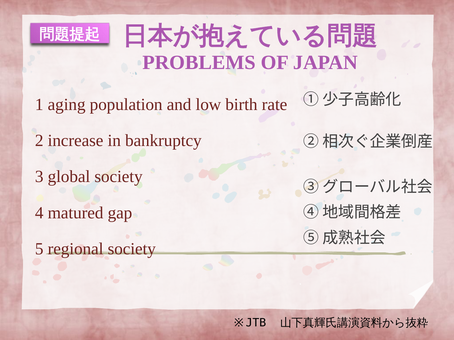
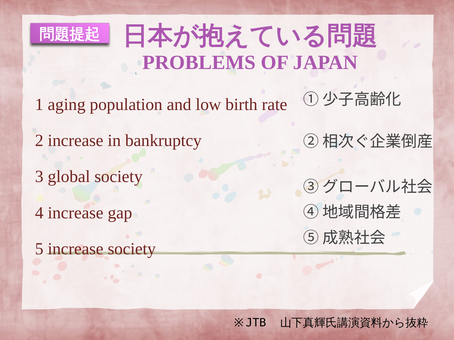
4 matured: matured -> increase
5 regional: regional -> increase
